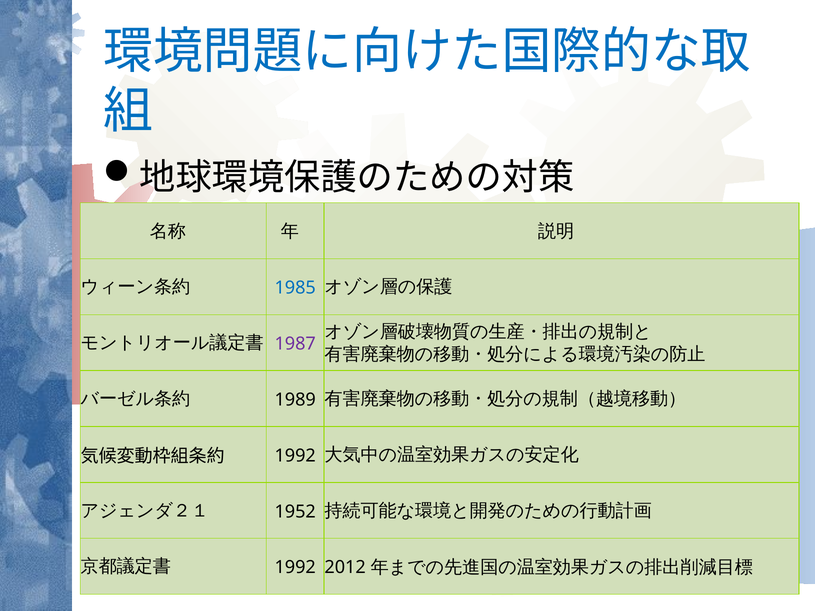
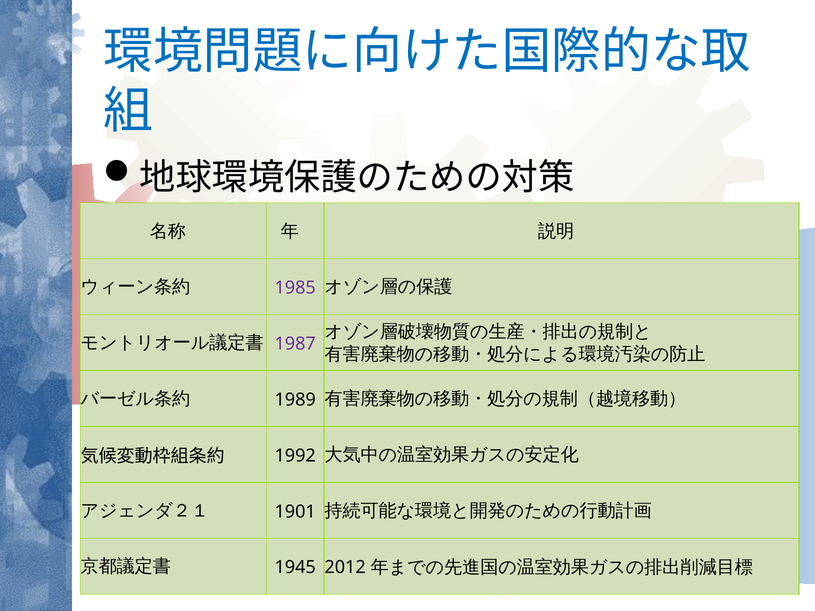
1985 colour: blue -> purple
1952: 1952 -> 1901
1992 at (295, 568): 1992 -> 1945
